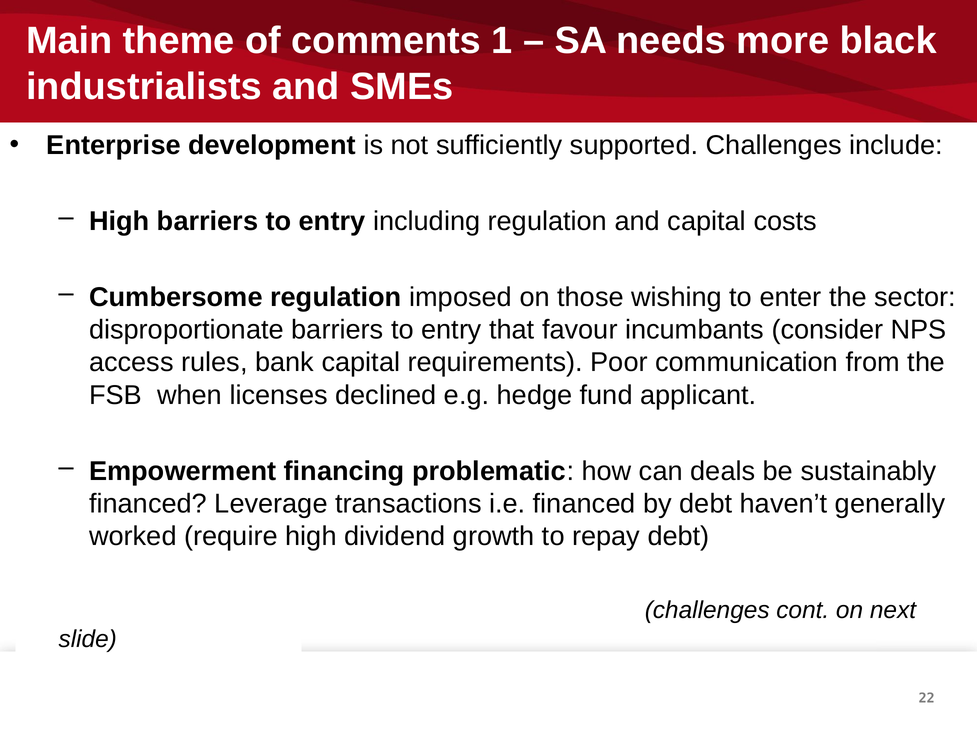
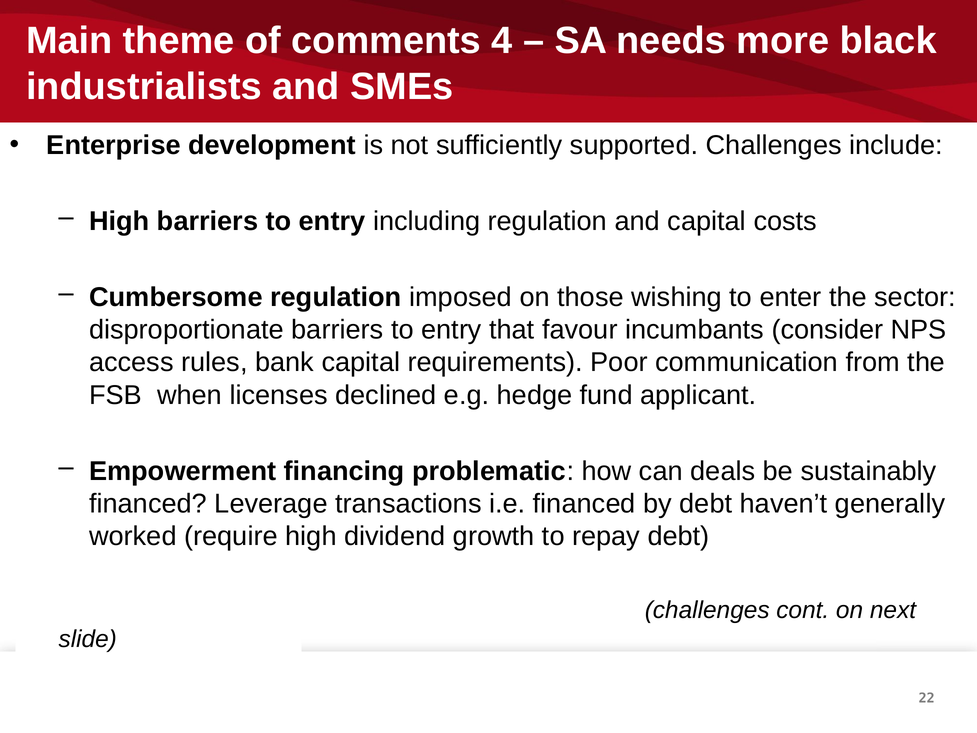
1: 1 -> 4
